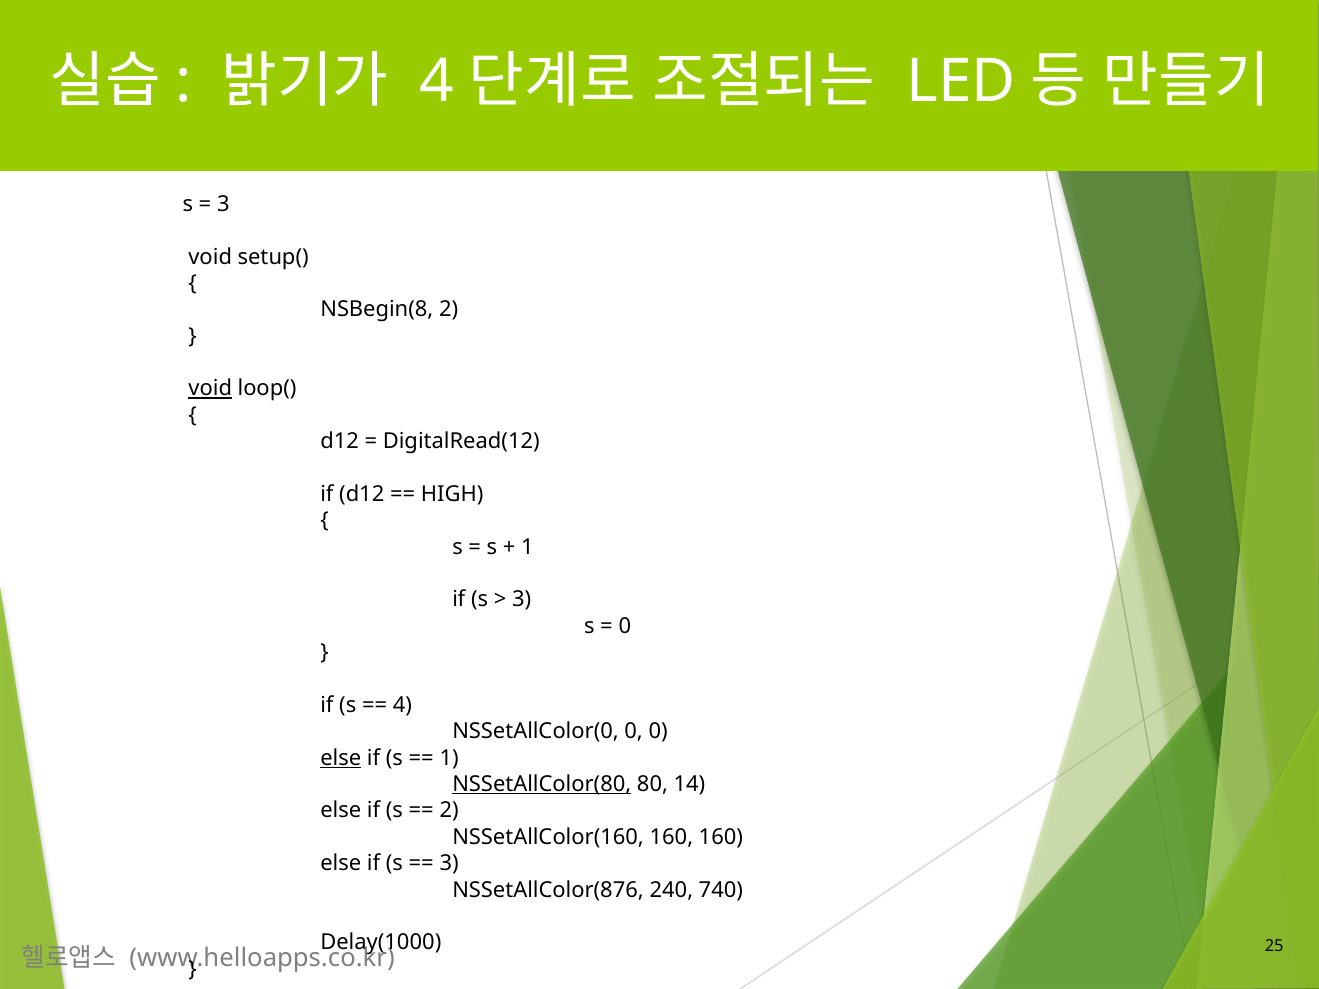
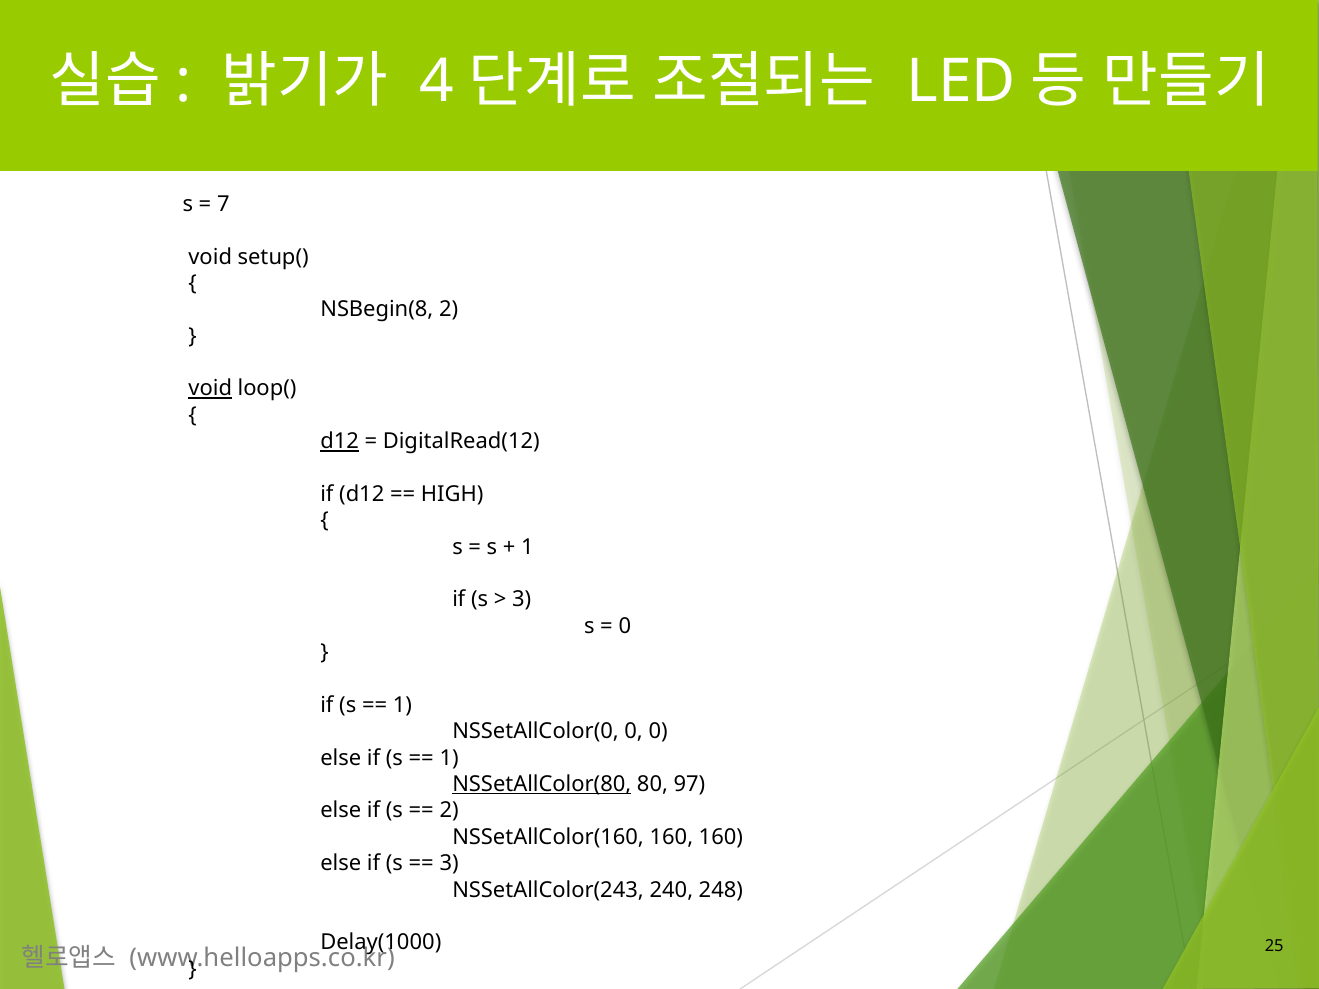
3 at (223, 204): 3 -> 7
d12 at (340, 442) underline: none -> present
4 at (402, 705): 4 -> 1
else at (341, 758) underline: present -> none
14: 14 -> 97
NSSetAllColor(876: NSSetAllColor(876 -> NSSetAllColor(243
740: 740 -> 248
